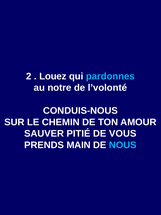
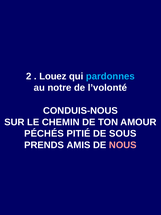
SAUVER: SAUVER -> PÉCHÉS
VOUS: VOUS -> SOUS
MAIN: MAIN -> AMIS
NOUS colour: light blue -> pink
